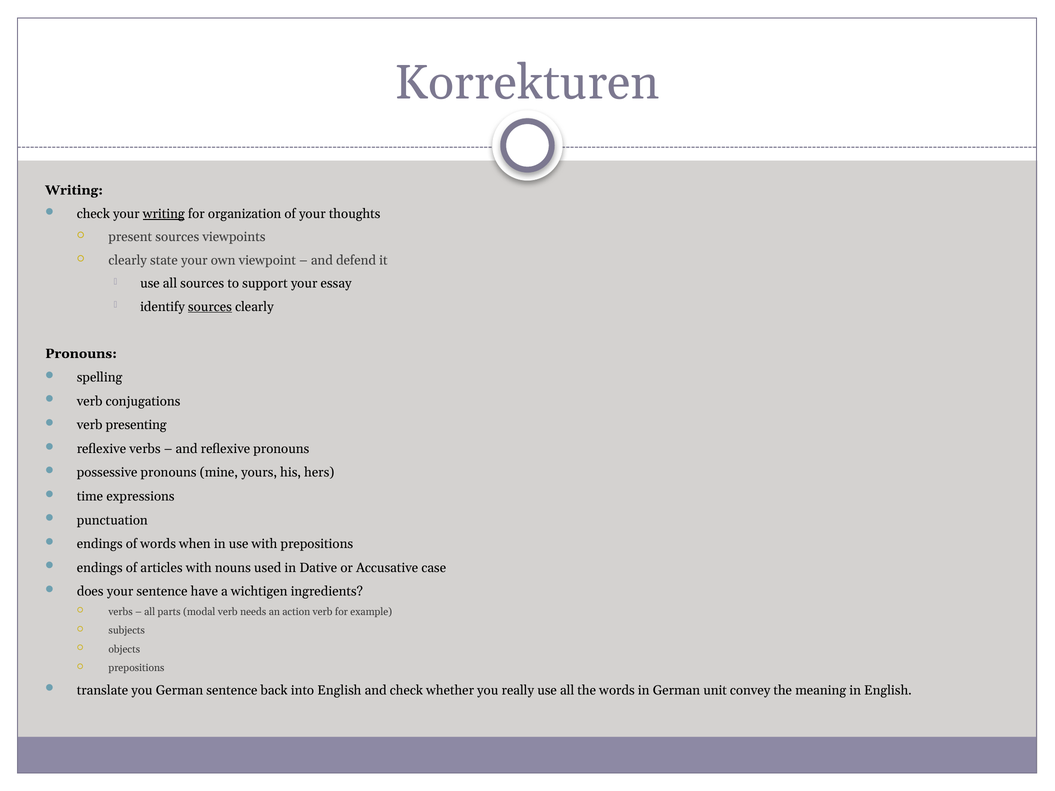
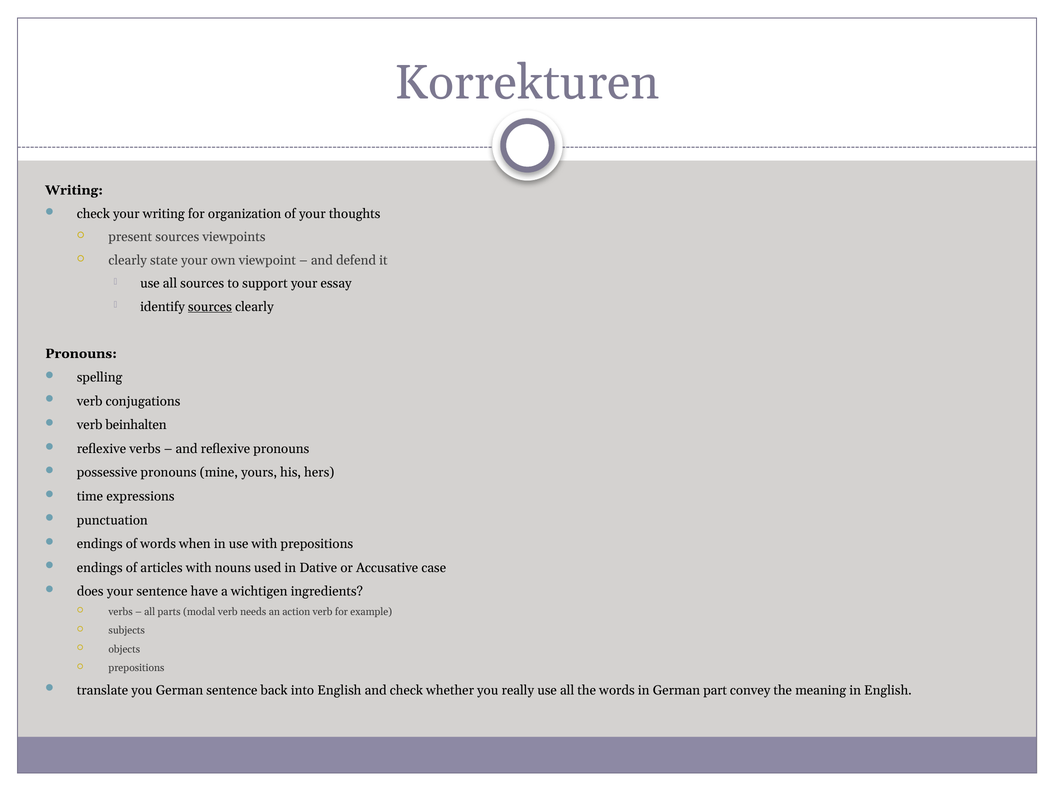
writing at (164, 214) underline: present -> none
presenting: presenting -> beinhalten
unit: unit -> part
